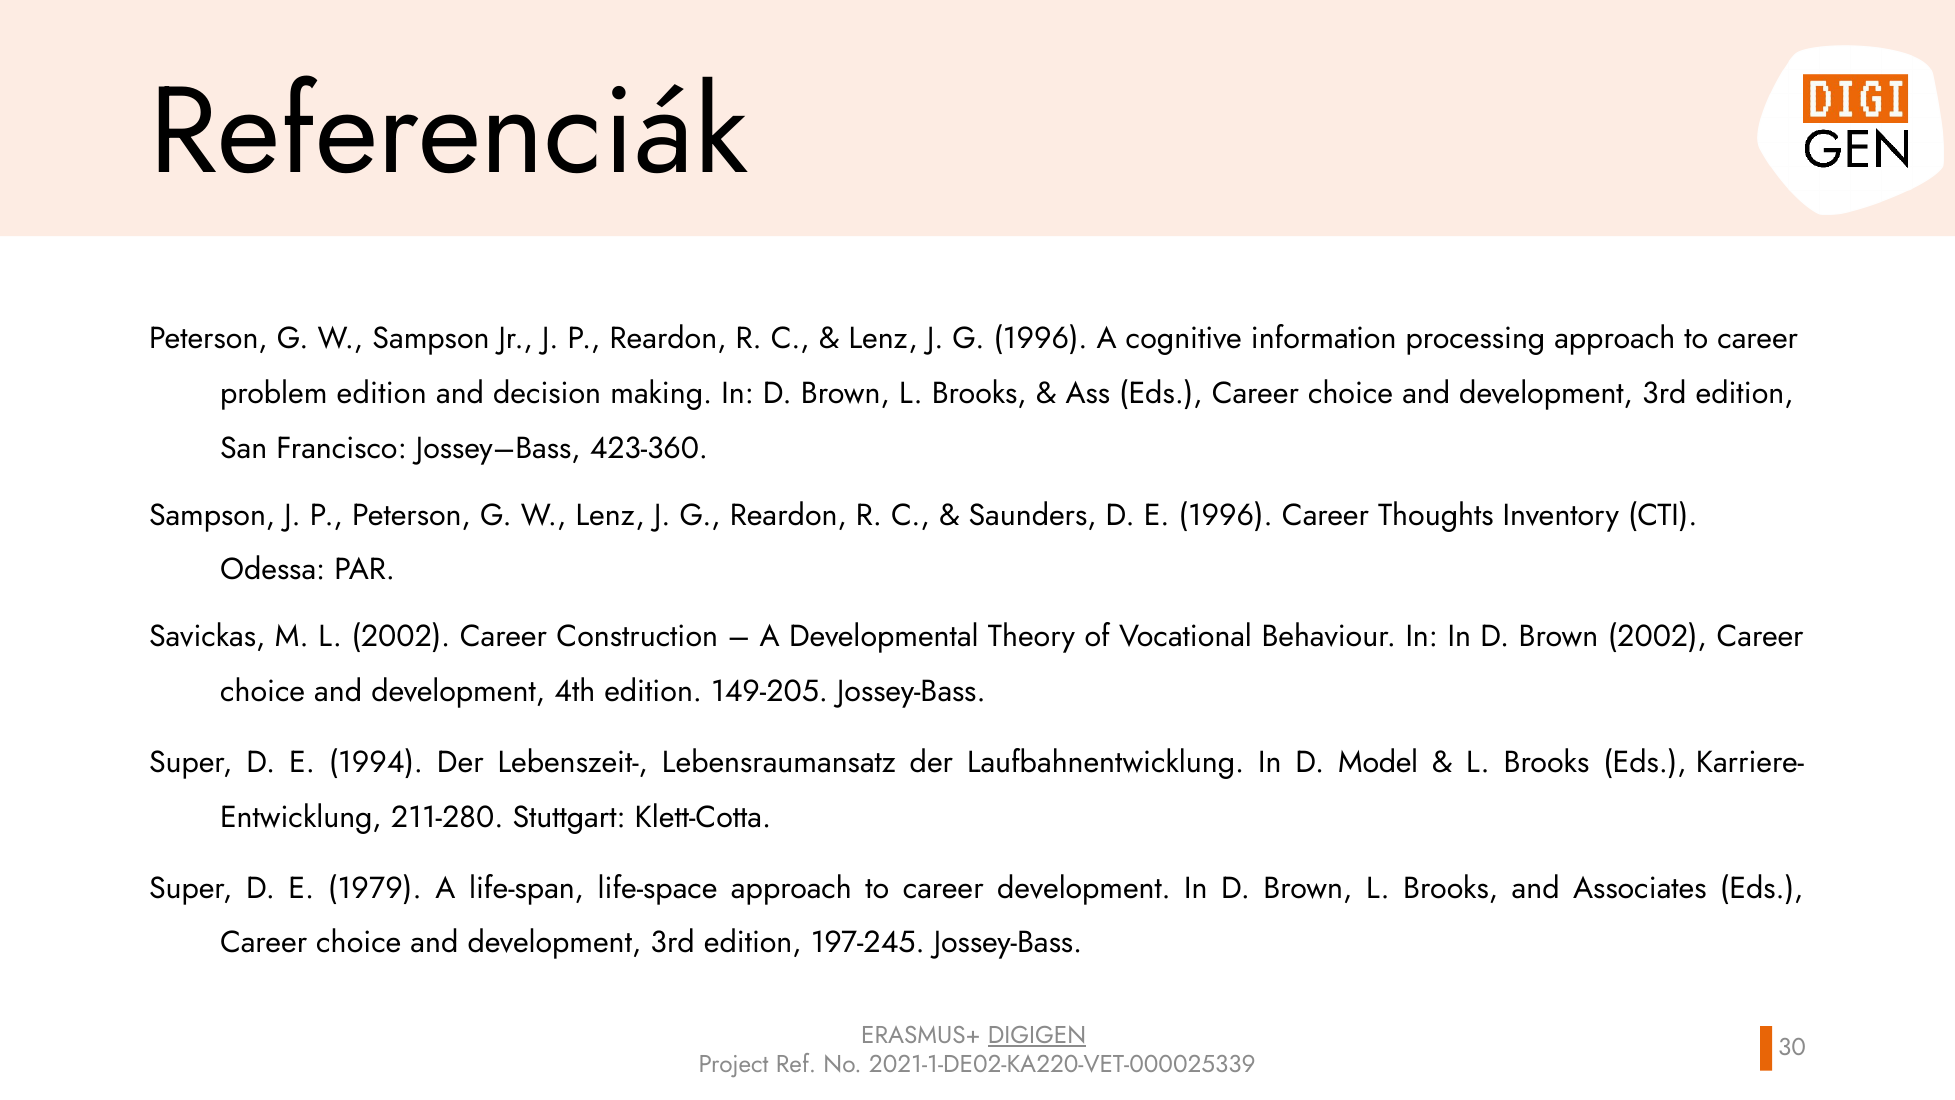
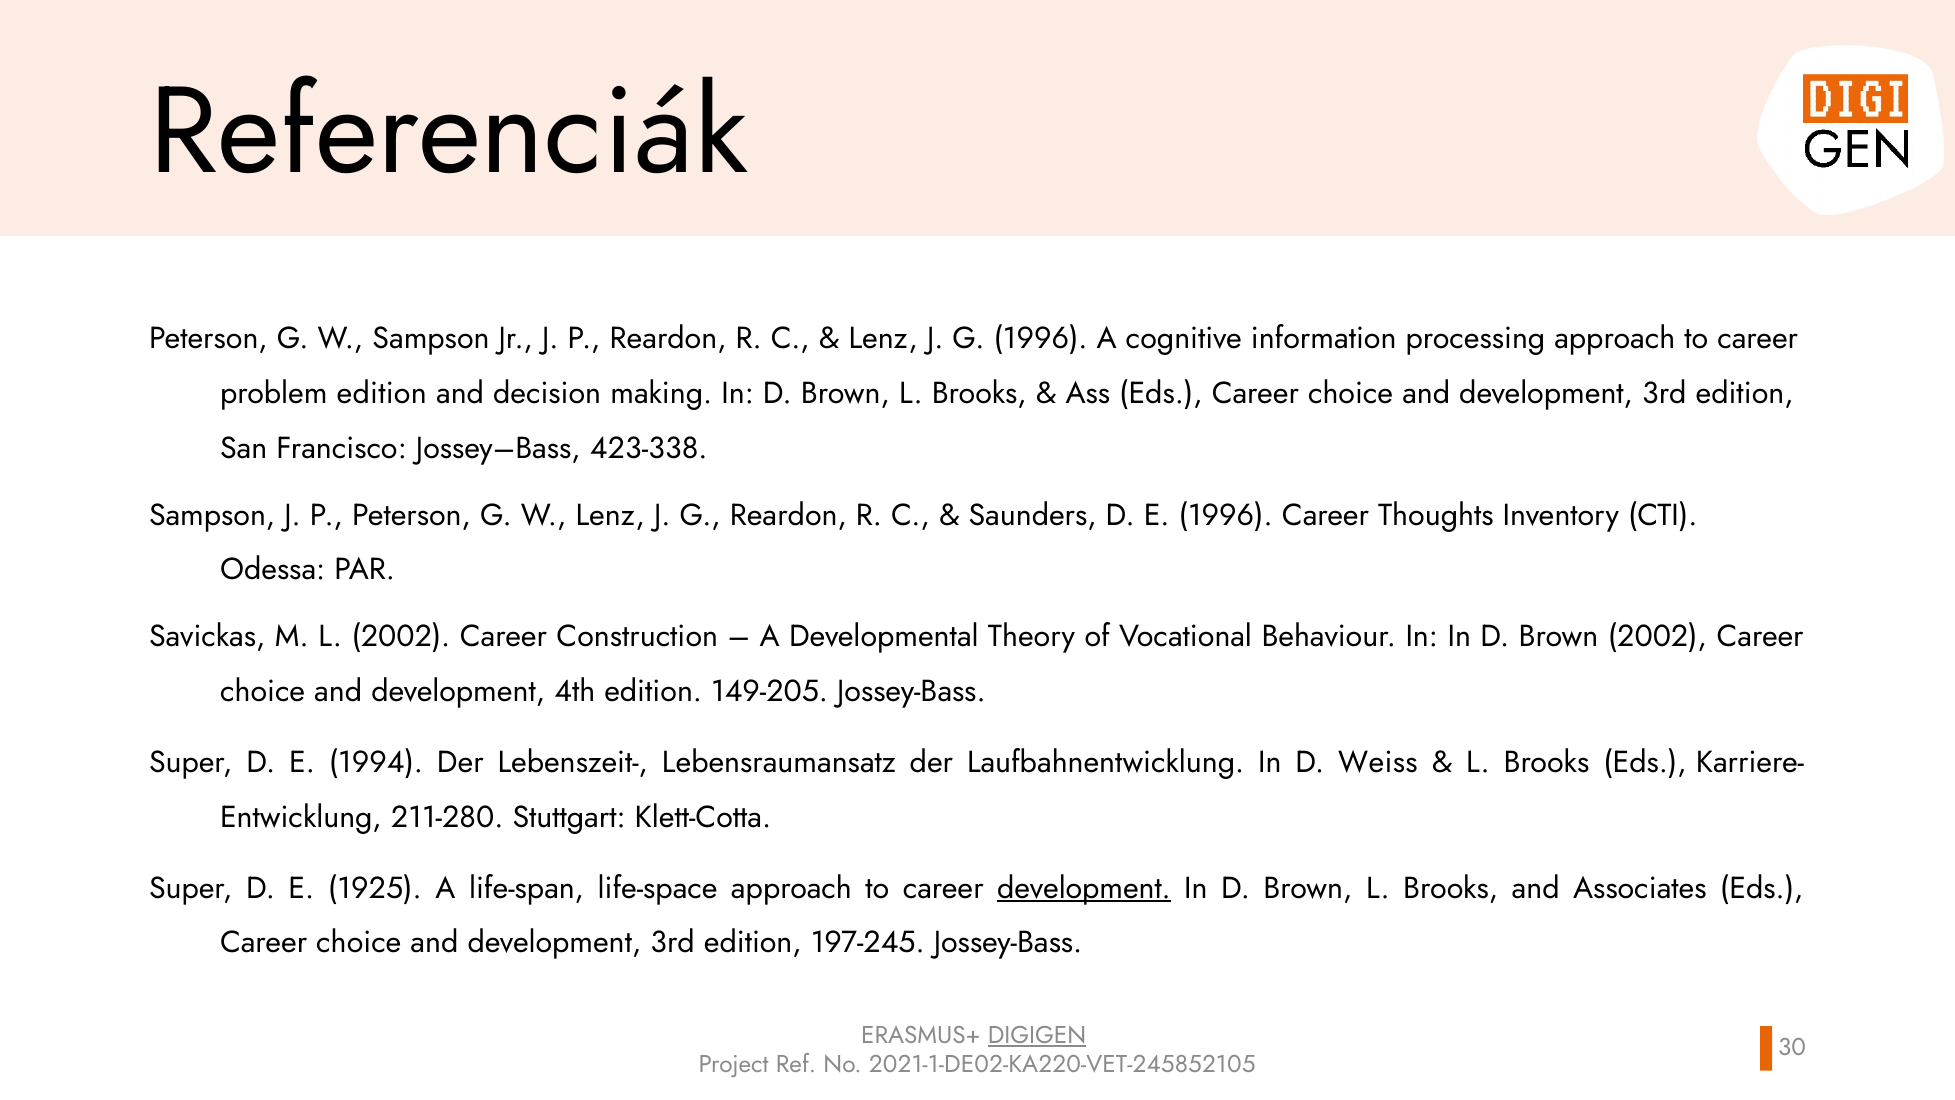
423-360: 423-360 -> 423-338
Model: Model -> Weiss
1979: 1979 -> 1925
development at (1084, 888) underline: none -> present
2021-1-DE02-KA220-VET-000025339: 2021-1-DE02-KA220-VET-000025339 -> 2021-1-DE02-KA220-VET-245852105
